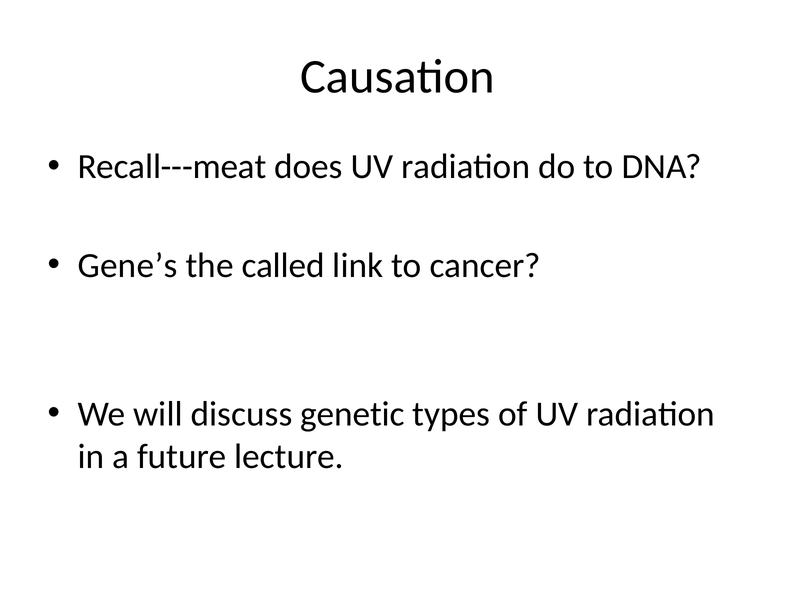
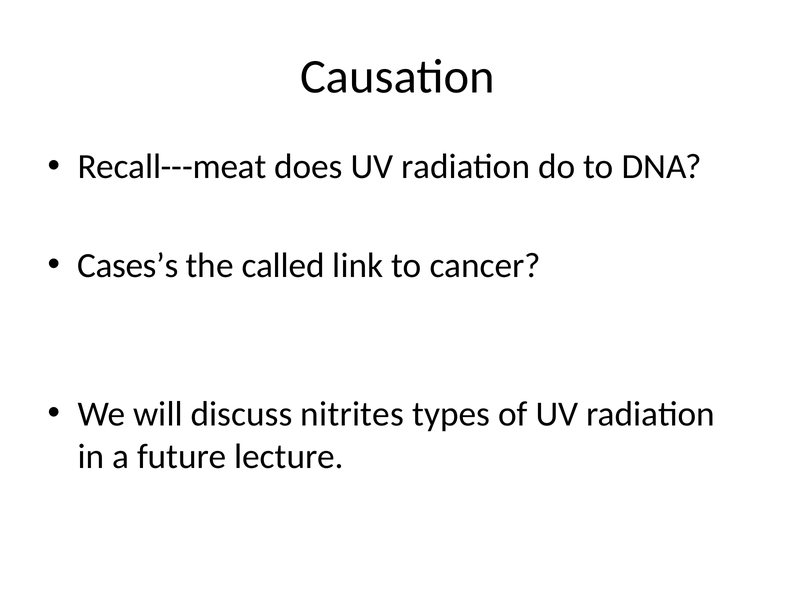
Gene’s: Gene’s -> Cases’s
genetic: genetic -> nitrites
